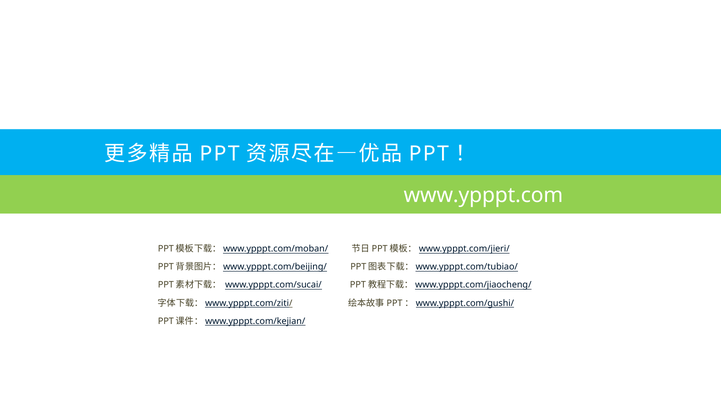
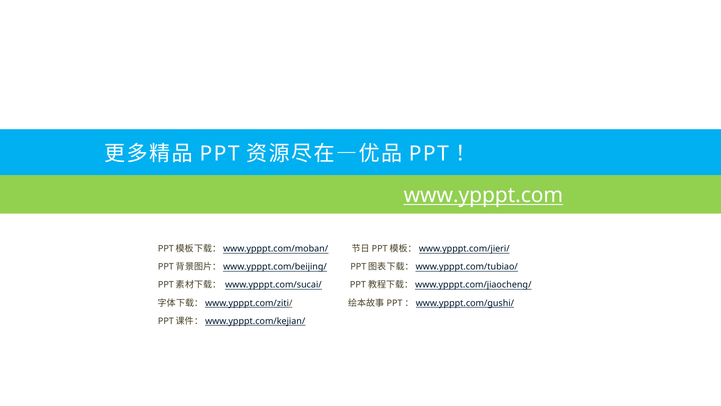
www.ypppt.com underline: none -> present
